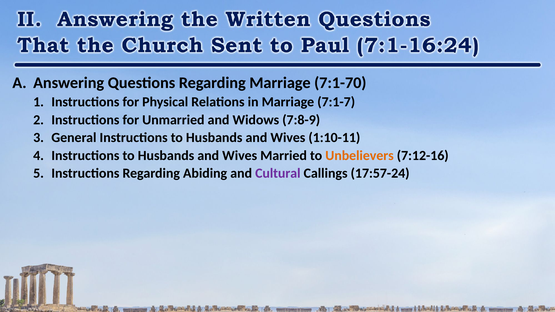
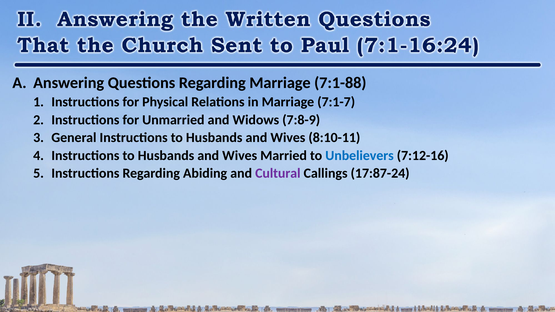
7:1-70: 7:1-70 -> 7:1-88
1:10-11: 1:10-11 -> 8:10-11
Unbelievers colour: orange -> blue
17:57-24: 17:57-24 -> 17:87-24
